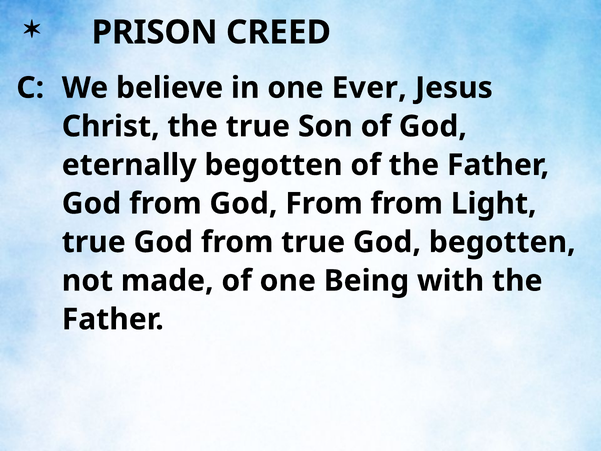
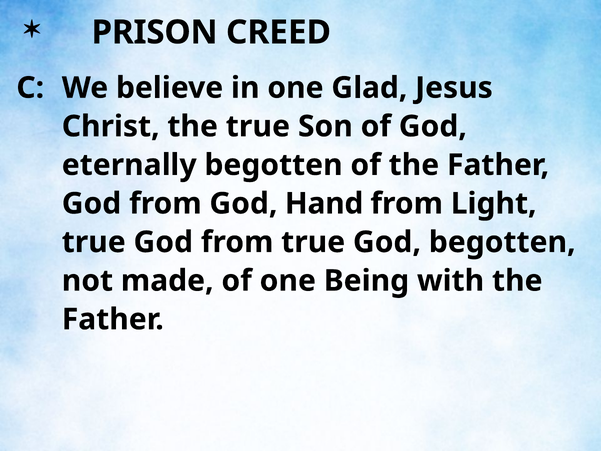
Ever: Ever -> Glad
from God From: From -> Hand
